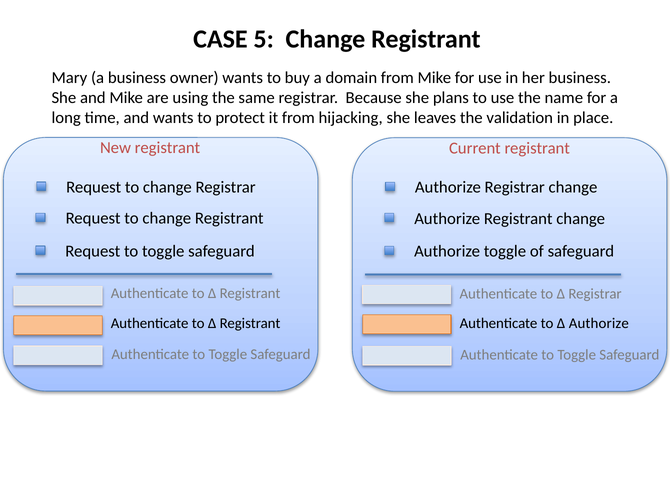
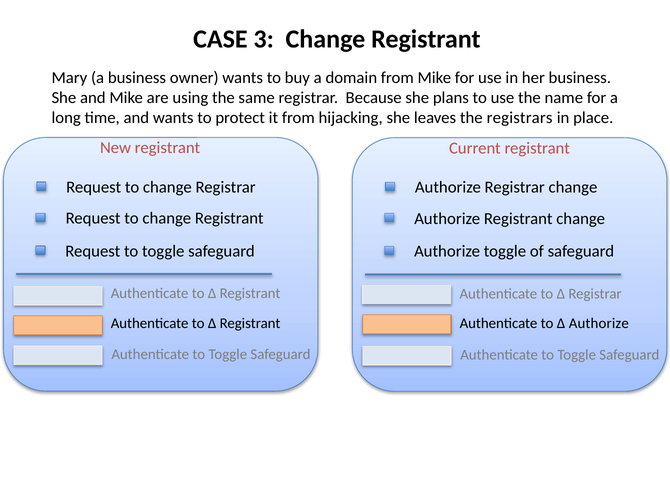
5: 5 -> 3
validation: validation -> registrars
